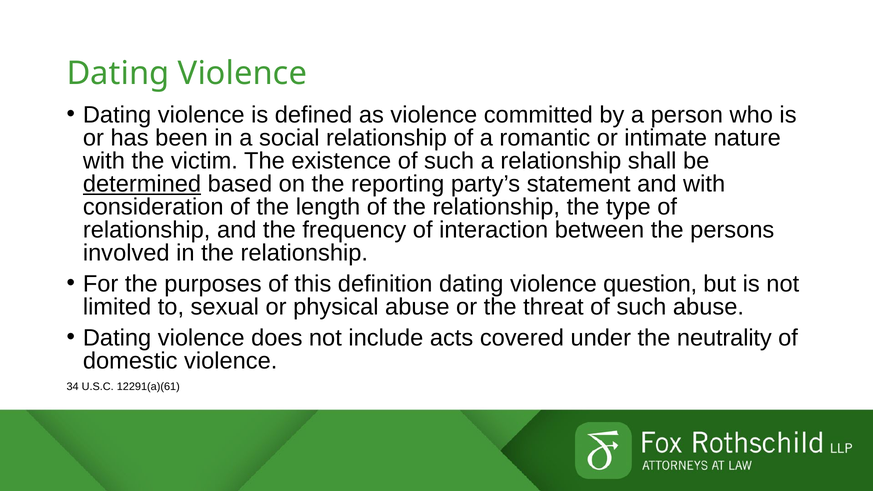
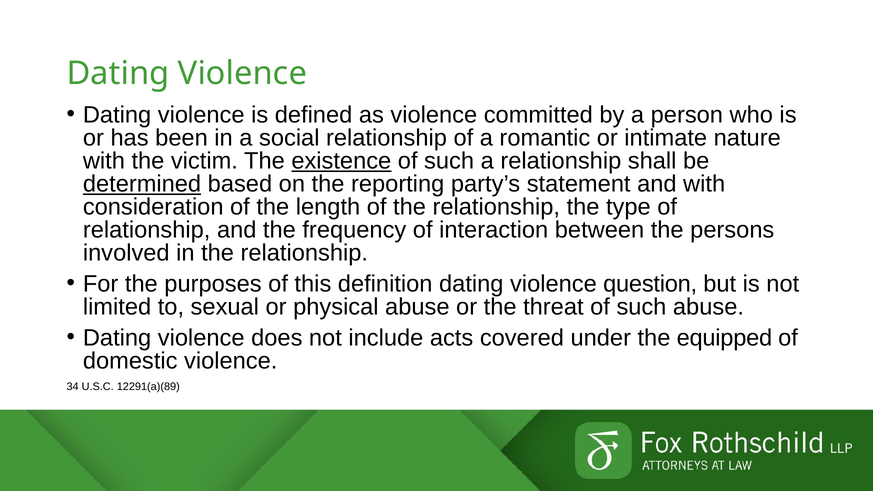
existence underline: none -> present
neutrality: neutrality -> equipped
12291(a)(61: 12291(a)(61 -> 12291(a)(89
